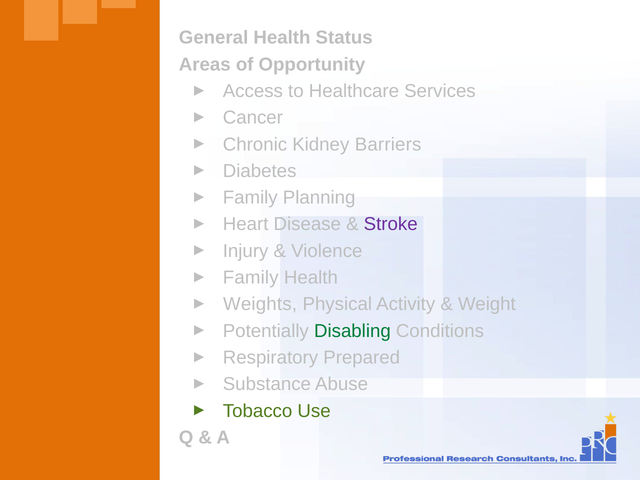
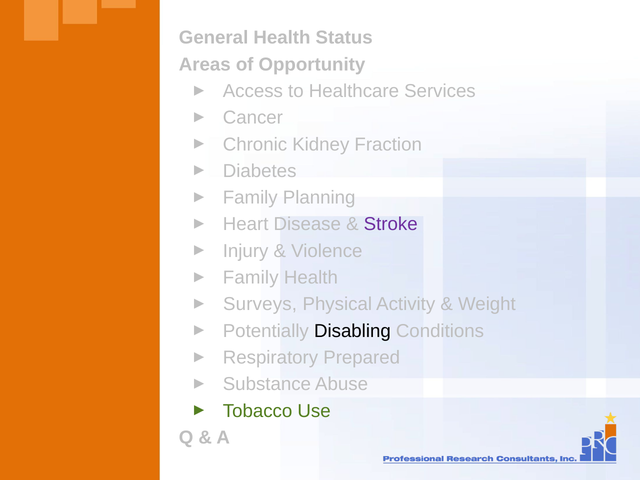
Barriers: Barriers -> Fraction
Weights: Weights -> Surveys
Disabling colour: green -> black
